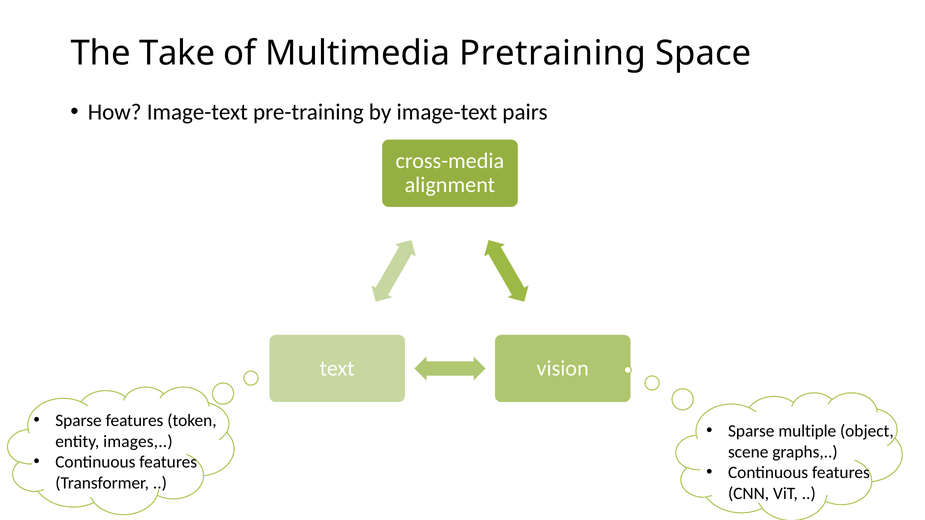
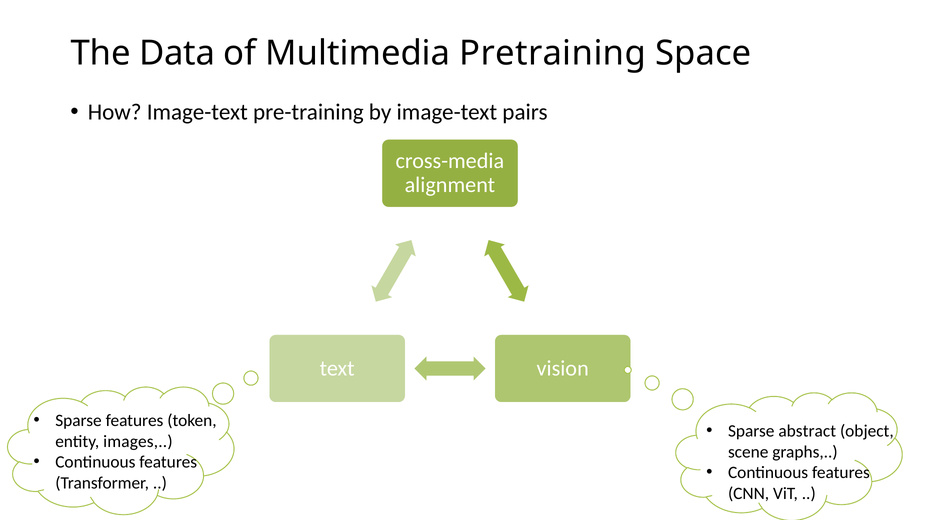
Take: Take -> Data
multiple: multiple -> abstract
